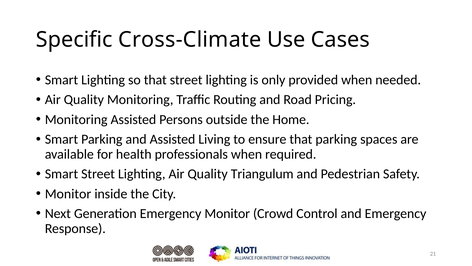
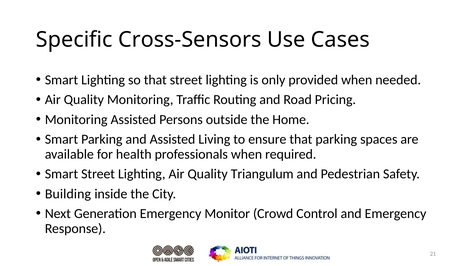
Cross-Climate: Cross-Climate -> Cross-Sensors
Monitor at (68, 193): Monitor -> Building
